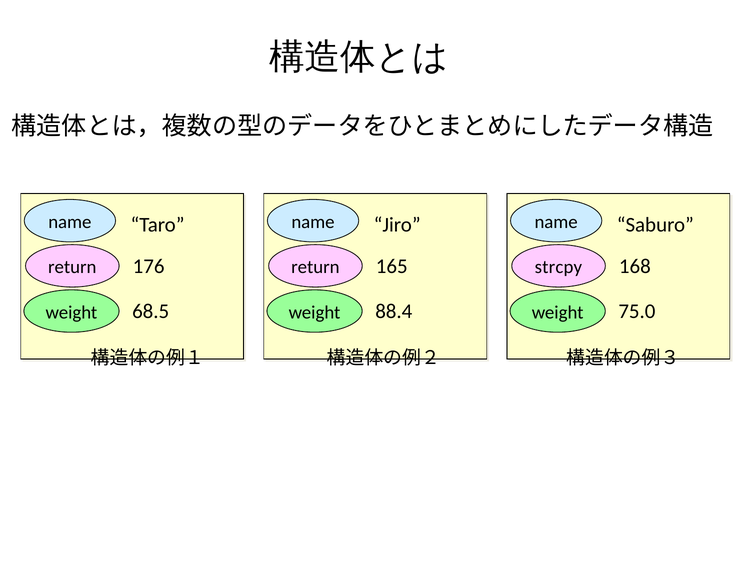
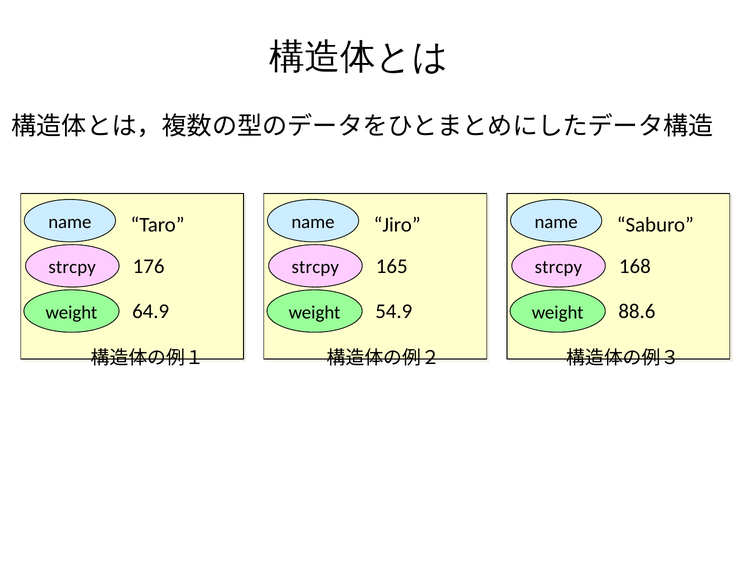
return at (72, 267): return -> strcpy
return at (315, 267): return -> strcpy
68.5: 68.5 -> 64.9
88.4: 88.4 -> 54.9
75.0: 75.0 -> 88.6
